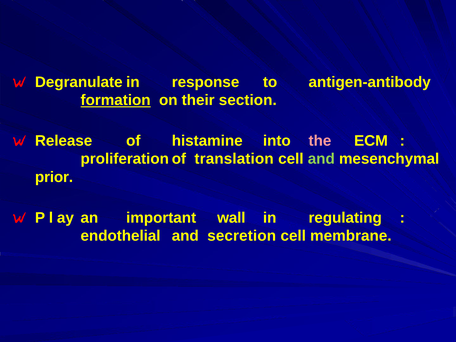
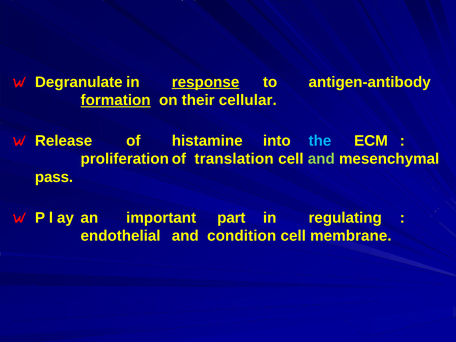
response underline: none -> present
section: section -> cellular
the colour: pink -> light blue
prior: prior -> pass
wall: wall -> part
secretion: secretion -> condition
